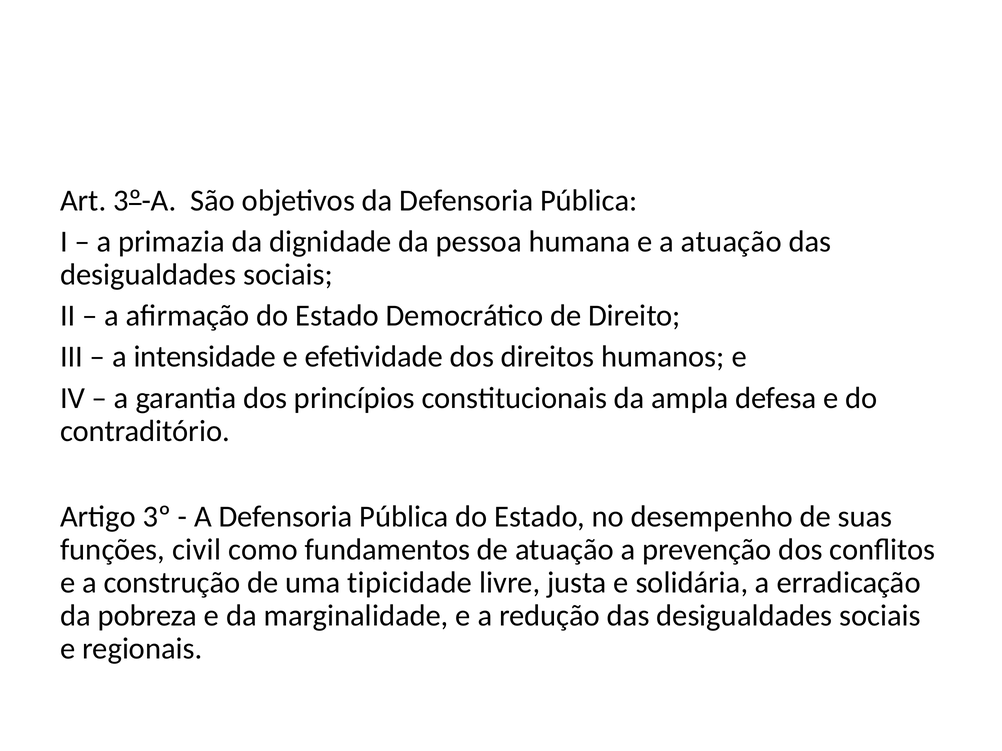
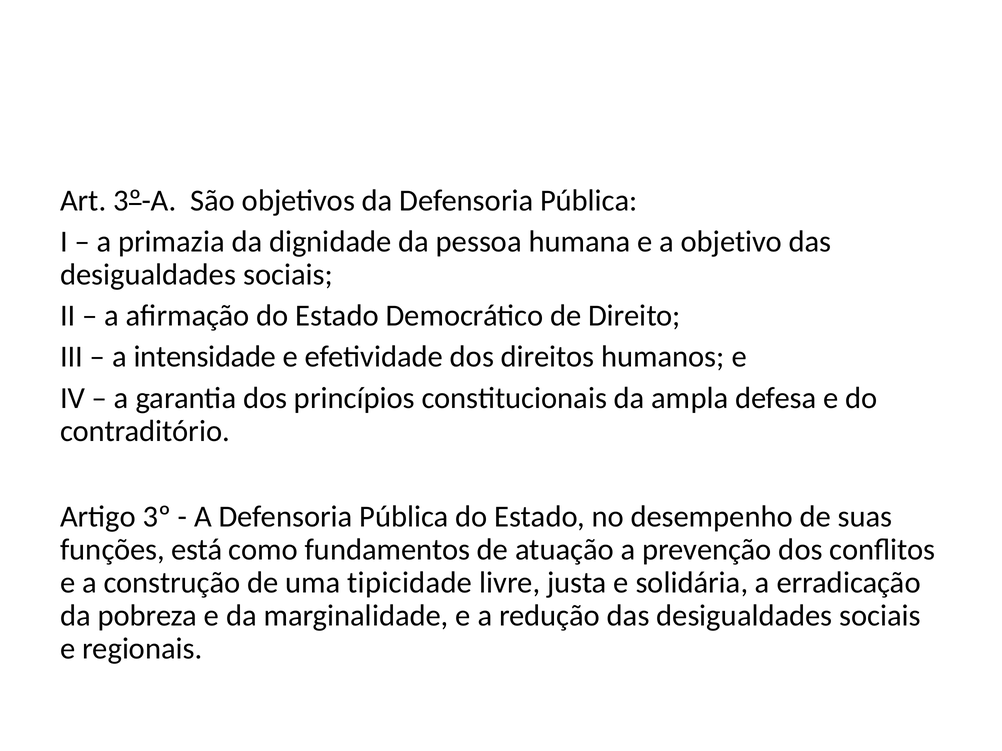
a atuação: atuação -> objetivo
civil: civil -> está
